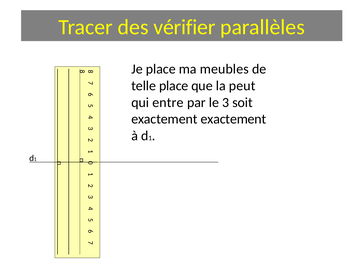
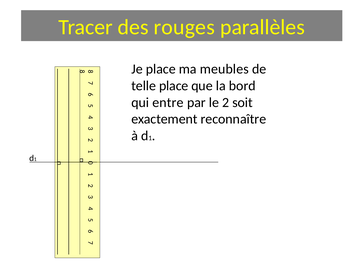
vérifier: vérifier -> rouges
peut: peut -> bord
le 3: 3 -> 2
exactement exactement: exactement -> reconnaître
